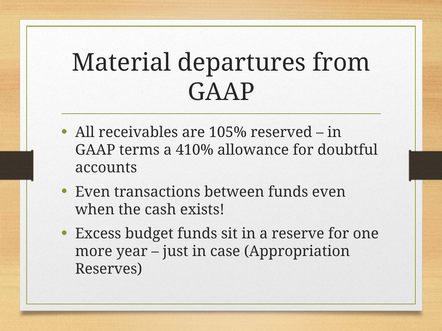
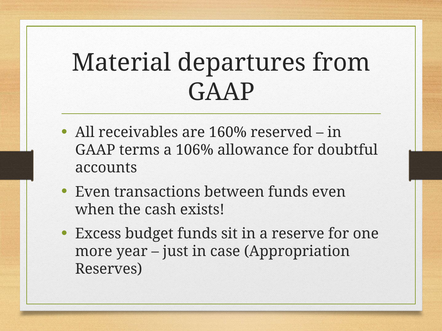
105%: 105% -> 160%
410%: 410% -> 106%
